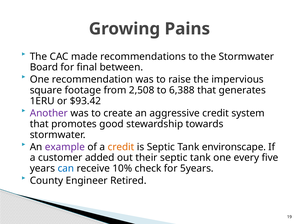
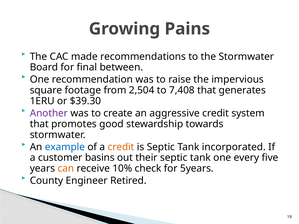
2,508: 2,508 -> 2,504
6,388: 6,388 -> 7,408
$93.42: $93.42 -> $39.30
example colour: purple -> blue
environscape: environscape -> incorporated
added: added -> basins
can colour: blue -> orange
